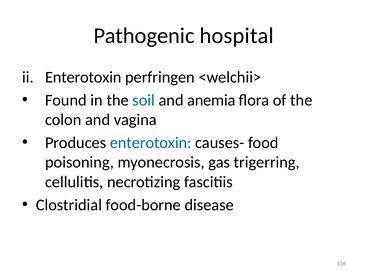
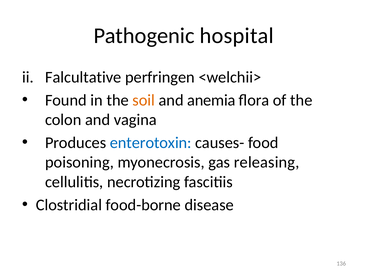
Enterotoxin at (83, 77): Enterotoxin -> Falcultative
soil colour: blue -> orange
trigerring: trigerring -> releasing
